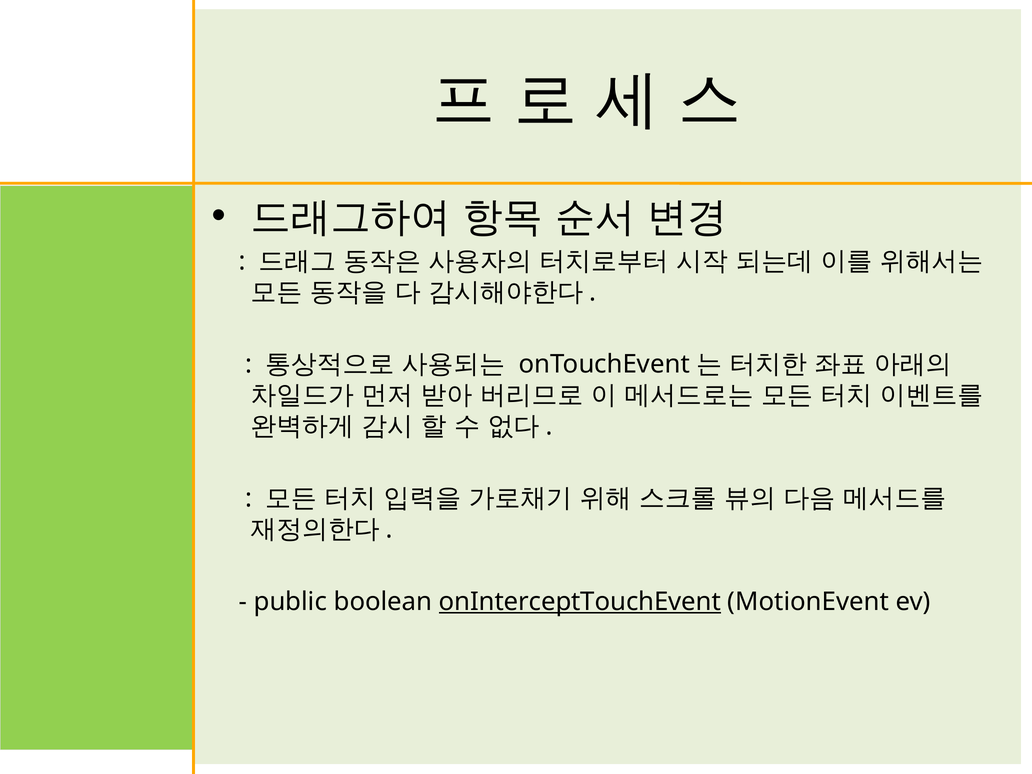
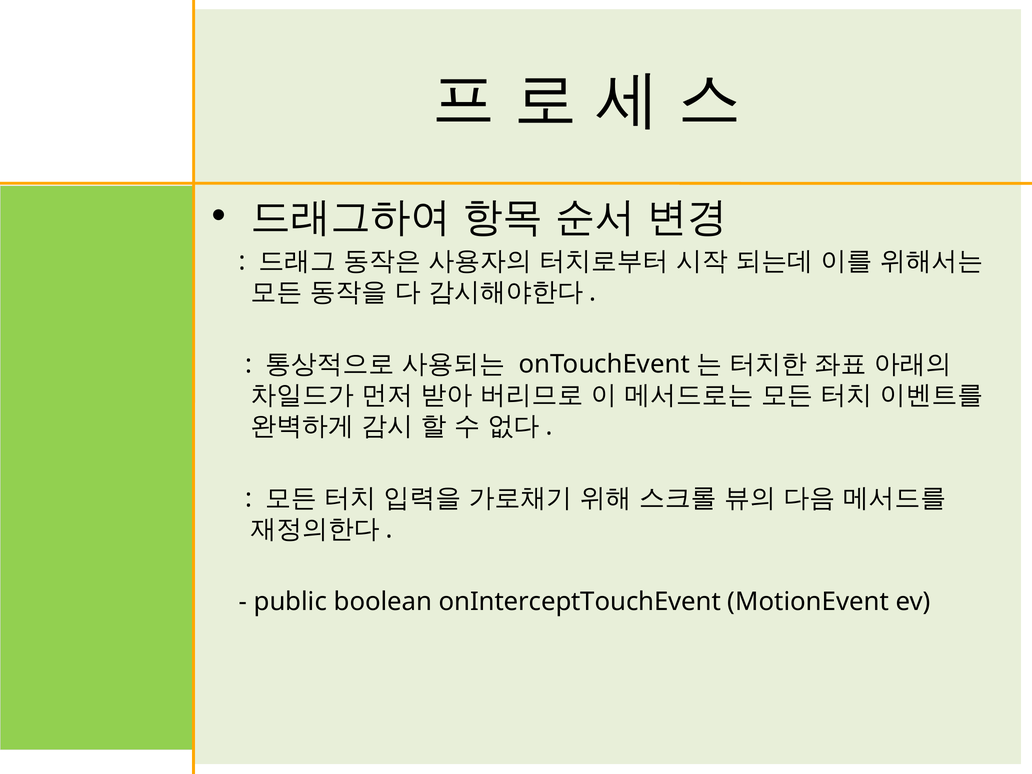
onInterceptTouchEvent underline: present -> none
